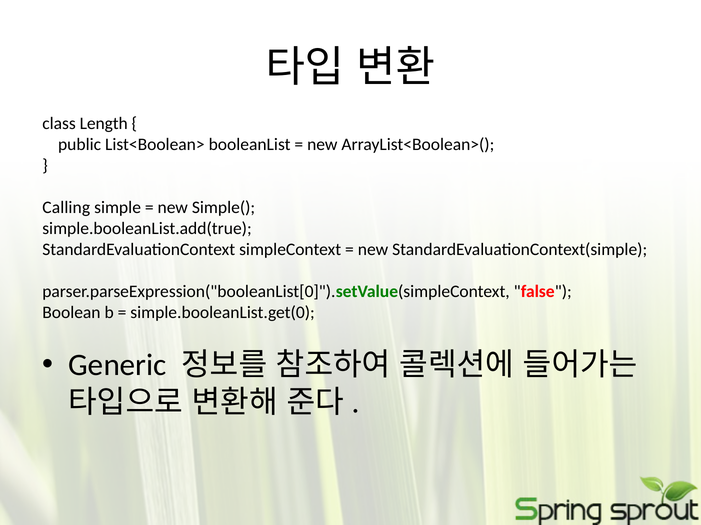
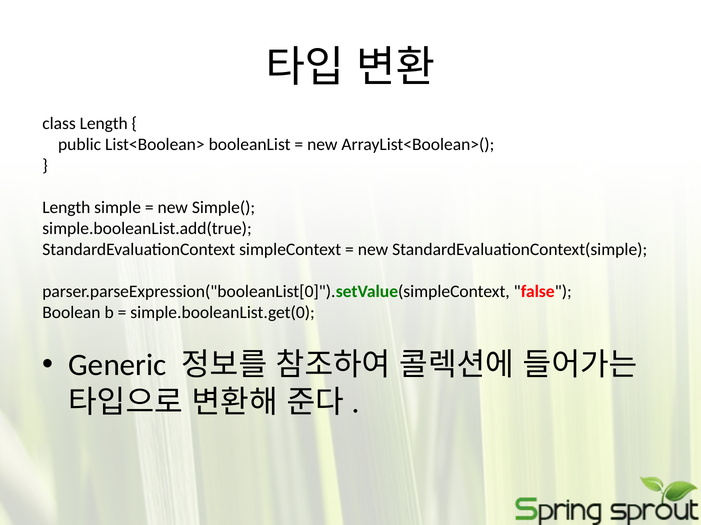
Calling at (66, 208): Calling -> Length
